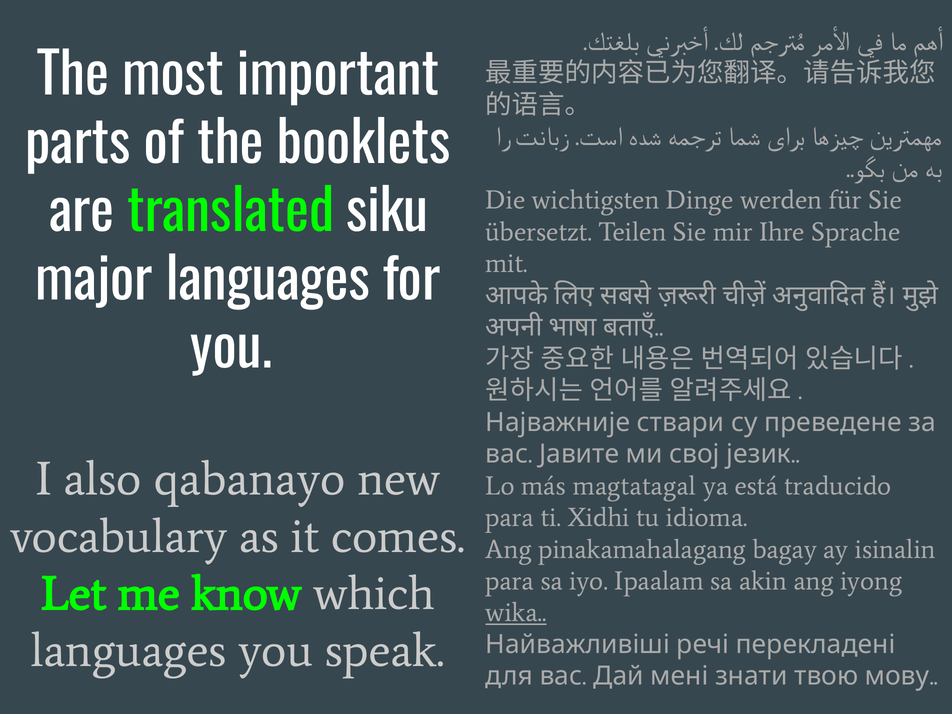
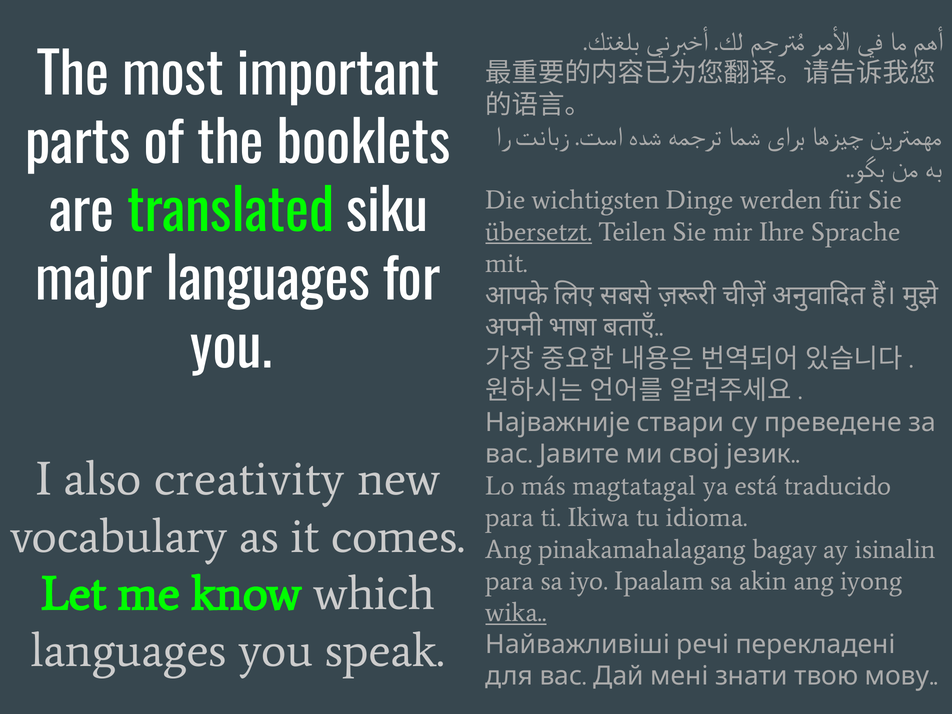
übersetzt underline: none -> present
qabanayo: qabanayo -> creativity
Xidhi: Xidhi -> Ikiwa
